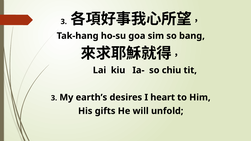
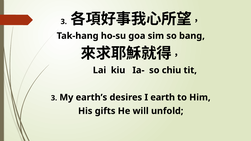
heart: heart -> earth
